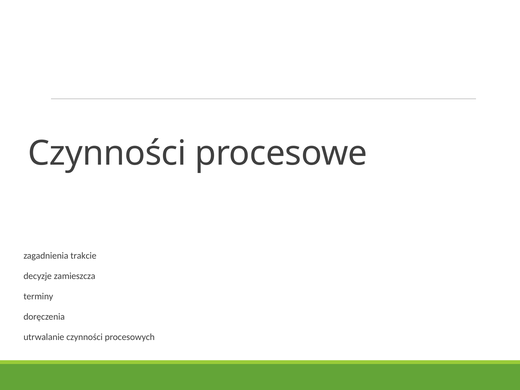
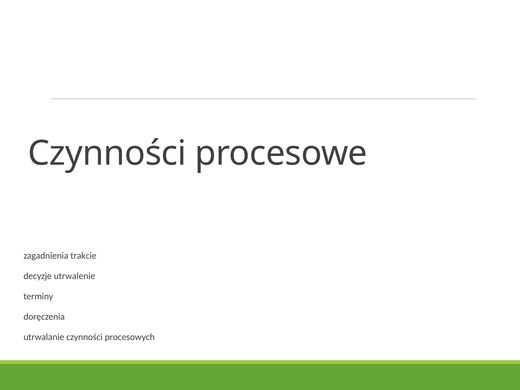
zamieszcza: zamieszcza -> utrwalenie
